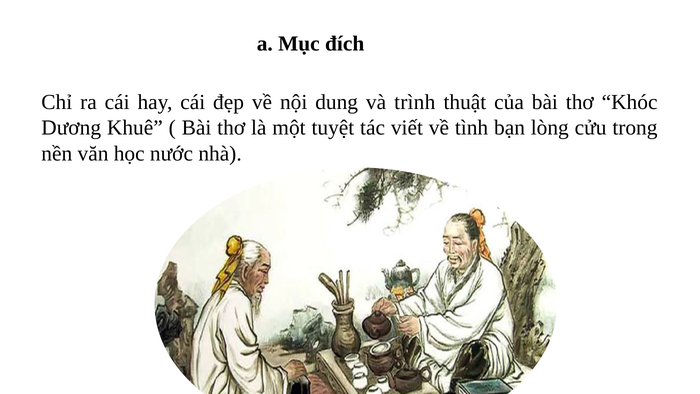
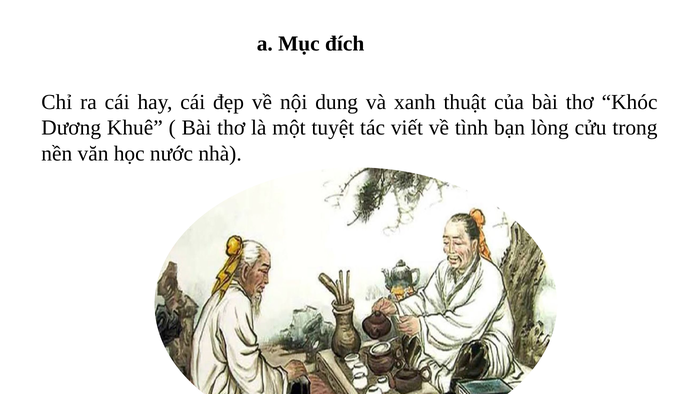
trình: trình -> xanh
